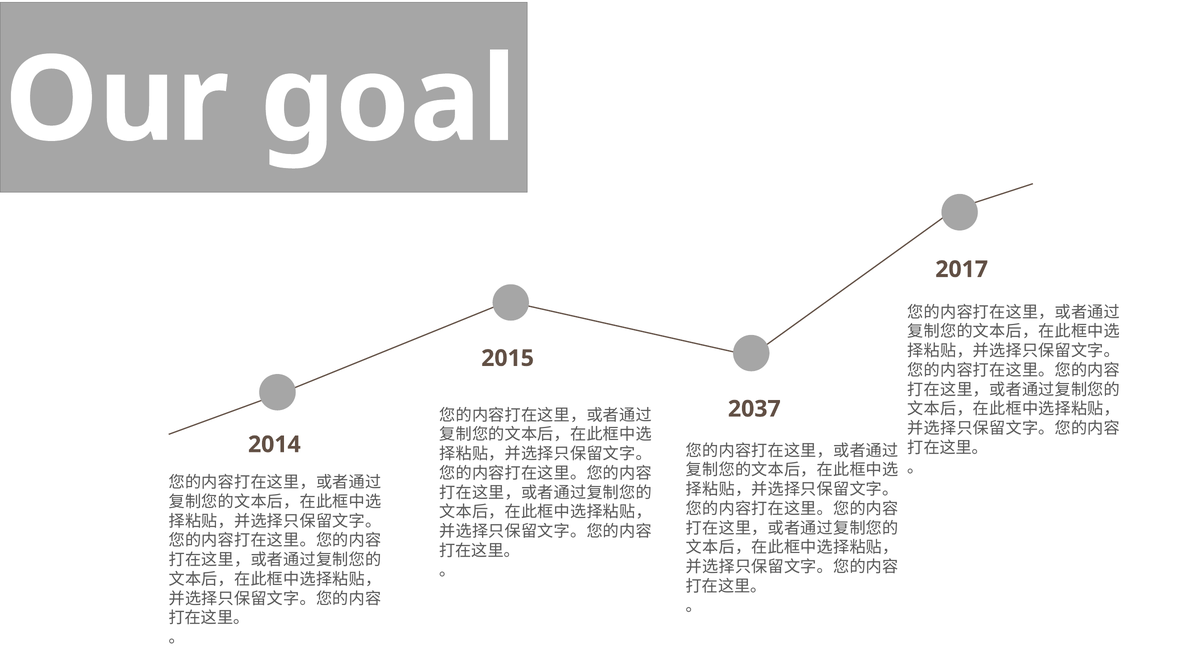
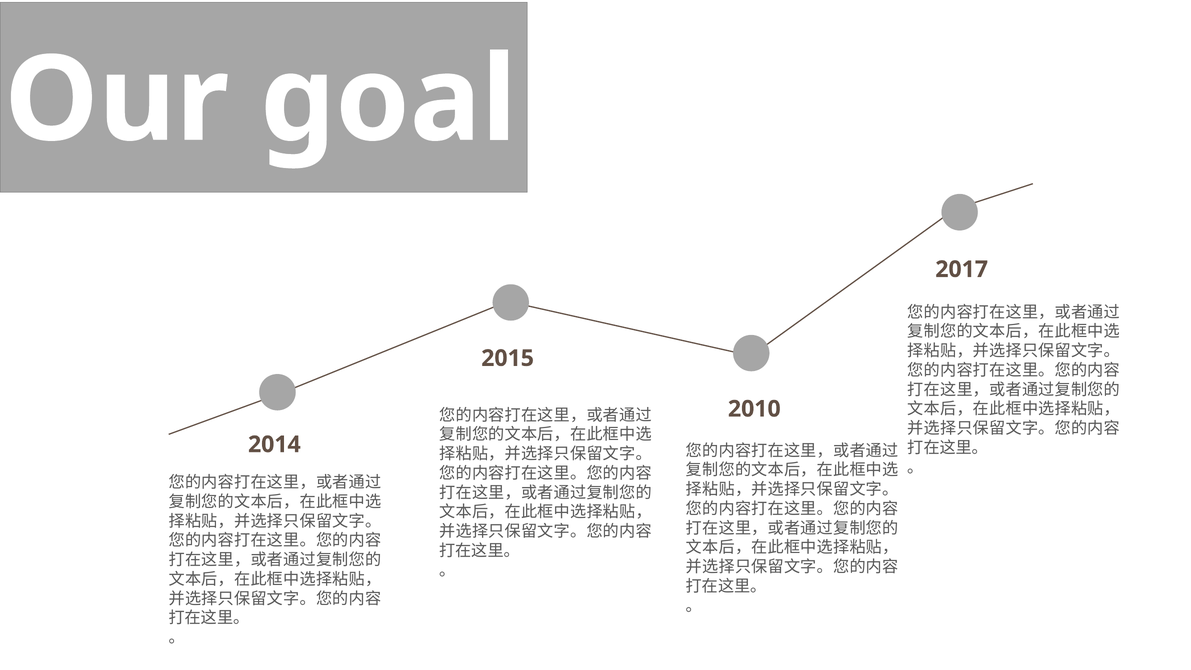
2037: 2037 -> 2010
